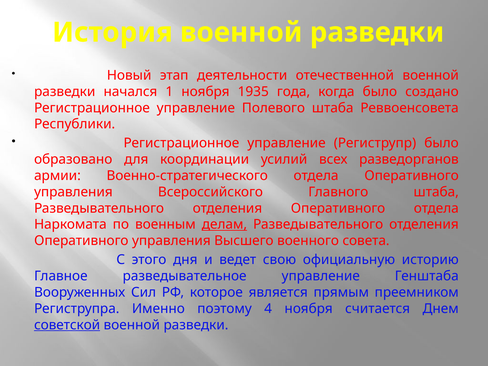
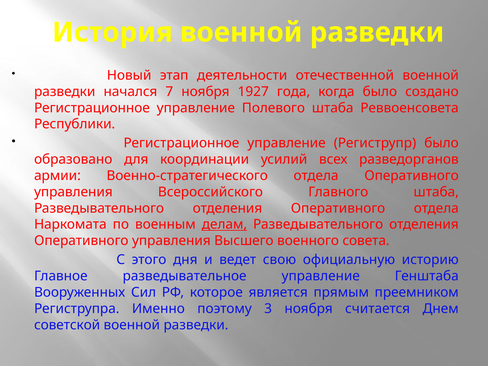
1: 1 -> 7
1935: 1935 -> 1927
4: 4 -> 3
советской underline: present -> none
